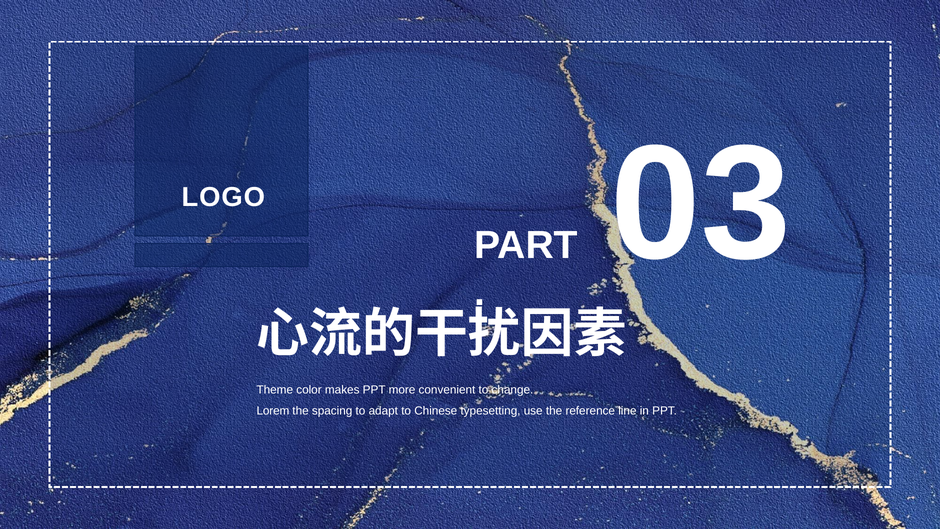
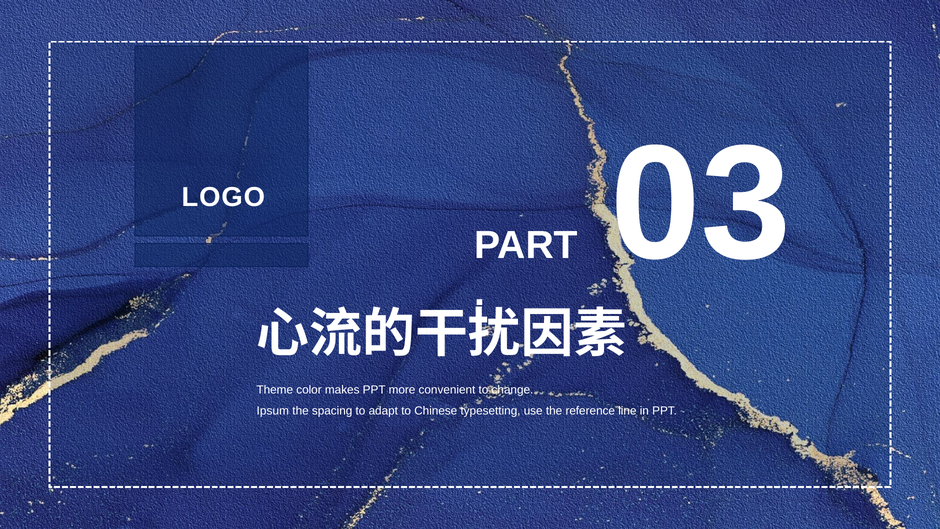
Lorem: Lorem -> Ipsum
